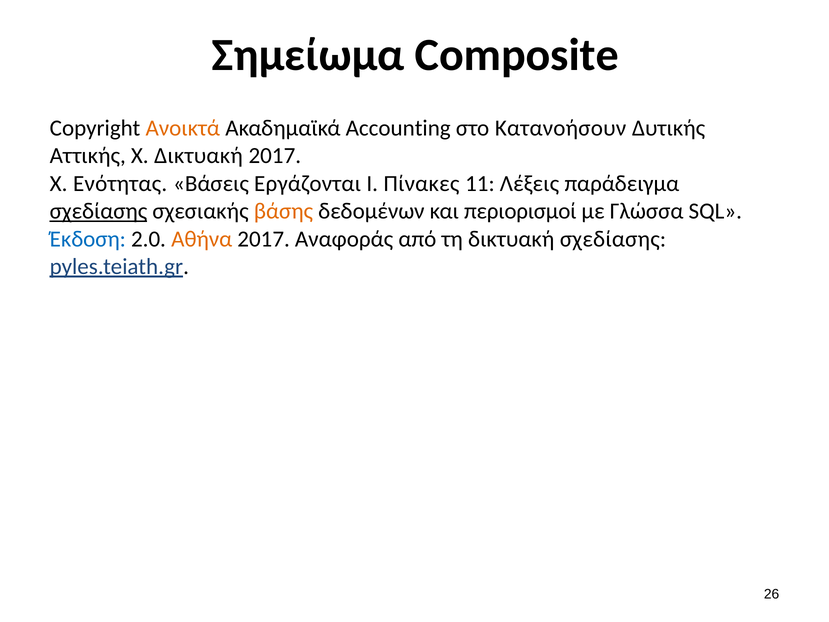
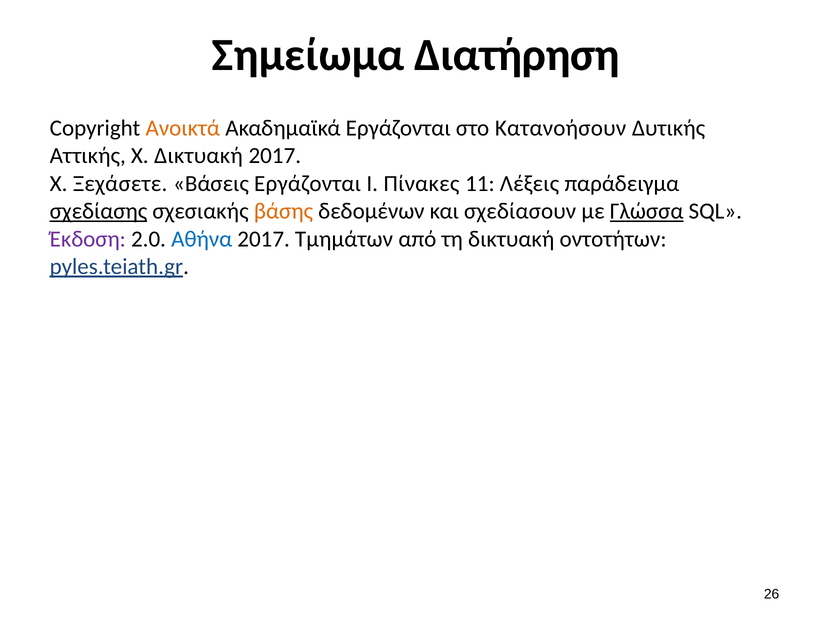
Composite: Composite -> Διατήρηση
Ακαδημαϊκά Accounting: Accounting -> Εργάζονται
Ενότητας: Ενότητας -> Ξεχάσετε
περιορισμοί: περιορισμοί -> σχεδίασουν
Γλώσσα underline: none -> present
Έκδοση colour: blue -> purple
Αθήνα colour: orange -> blue
Αναφοράς: Αναφοράς -> Τμημάτων
δικτυακή σχεδίασης: σχεδίασης -> οντοτήτων
